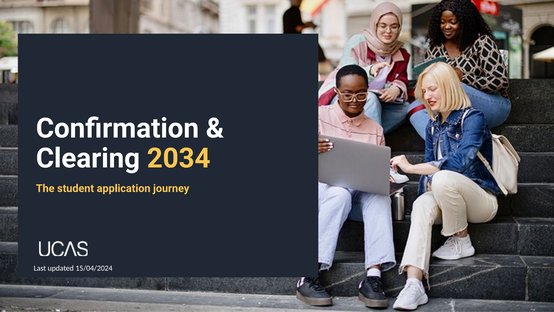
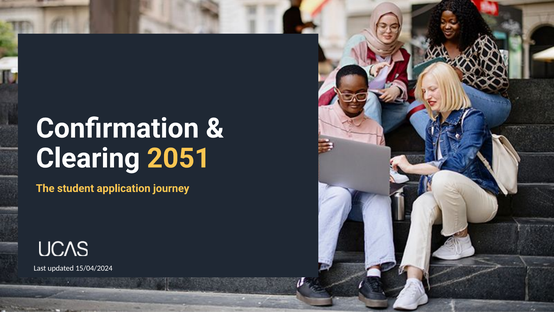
2034: 2034 -> 2051
